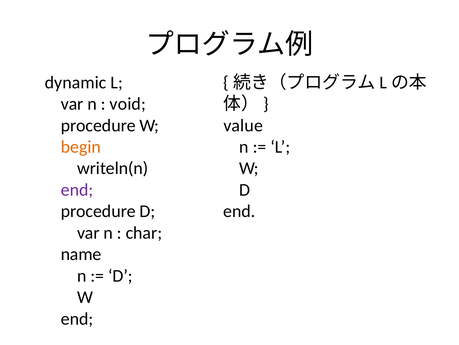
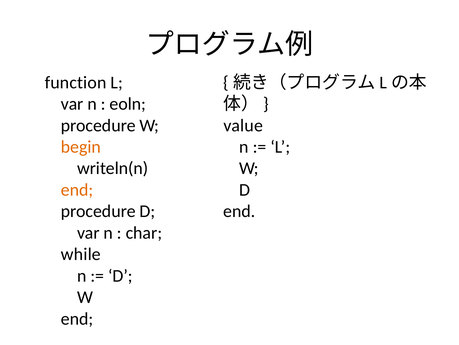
dynamic: dynamic -> function
void: void -> eoln
end at (77, 189) colour: purple -> orange
name: name -> while
